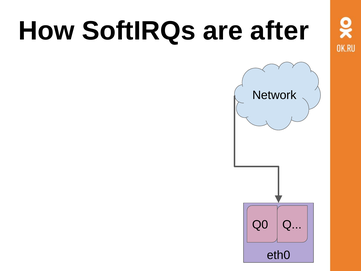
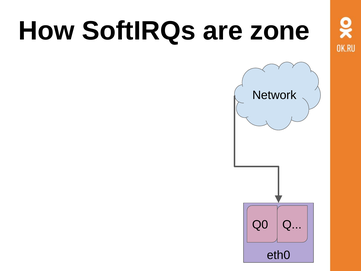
after: after -> zone
